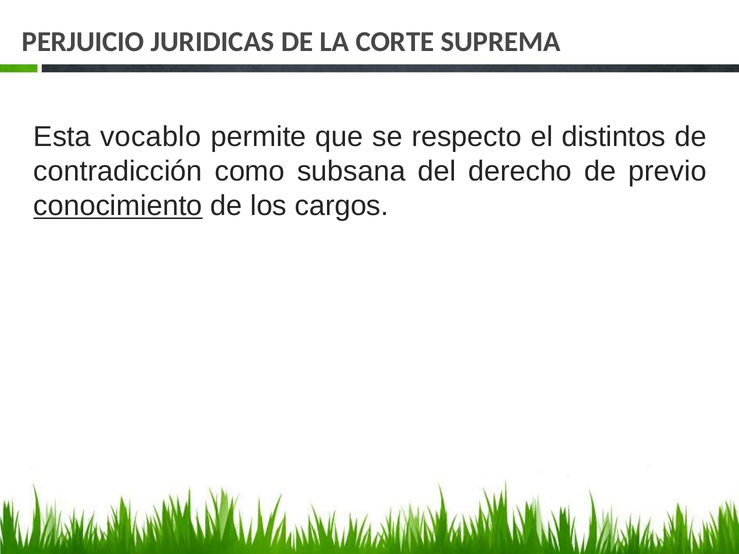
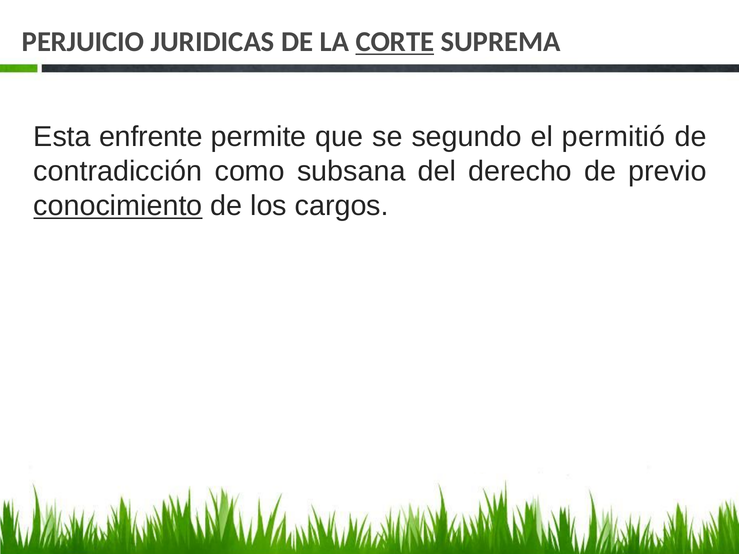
CORTE underline: none -> present
vocablo: vocablo -> enfrente
respecto: respecto -> segundo
distintos: distintos -> permitió
